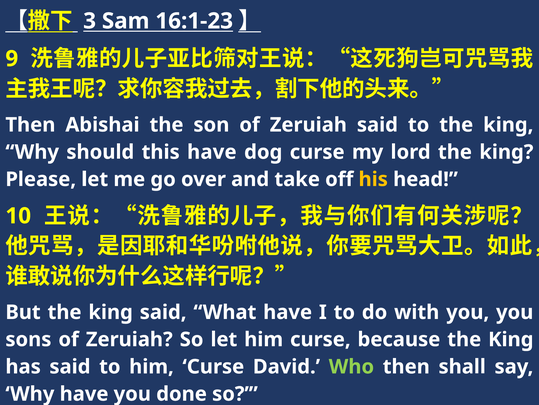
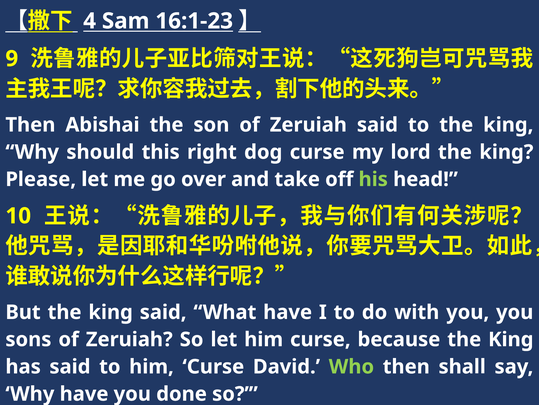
3: 3 -> 4
this have: have -> right
his colour: yellow -> light green
